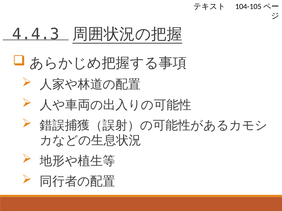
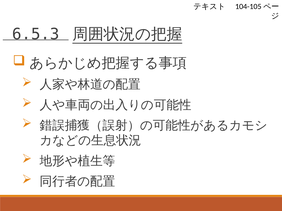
4.4.3: 4.4.3 -> 6.5.3
